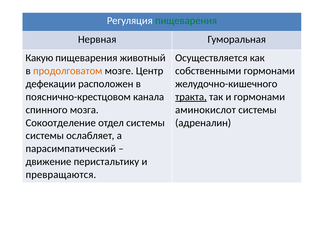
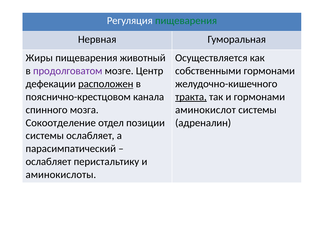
Какую: Какую -> Жиры
продолговатом colour: orange -> purple
расположен underline: none -> present
отдел системы: системы -> позиции
движение at (48, 162): движение -> ослабляет
превращаются: превращаются -> аминокислоты
